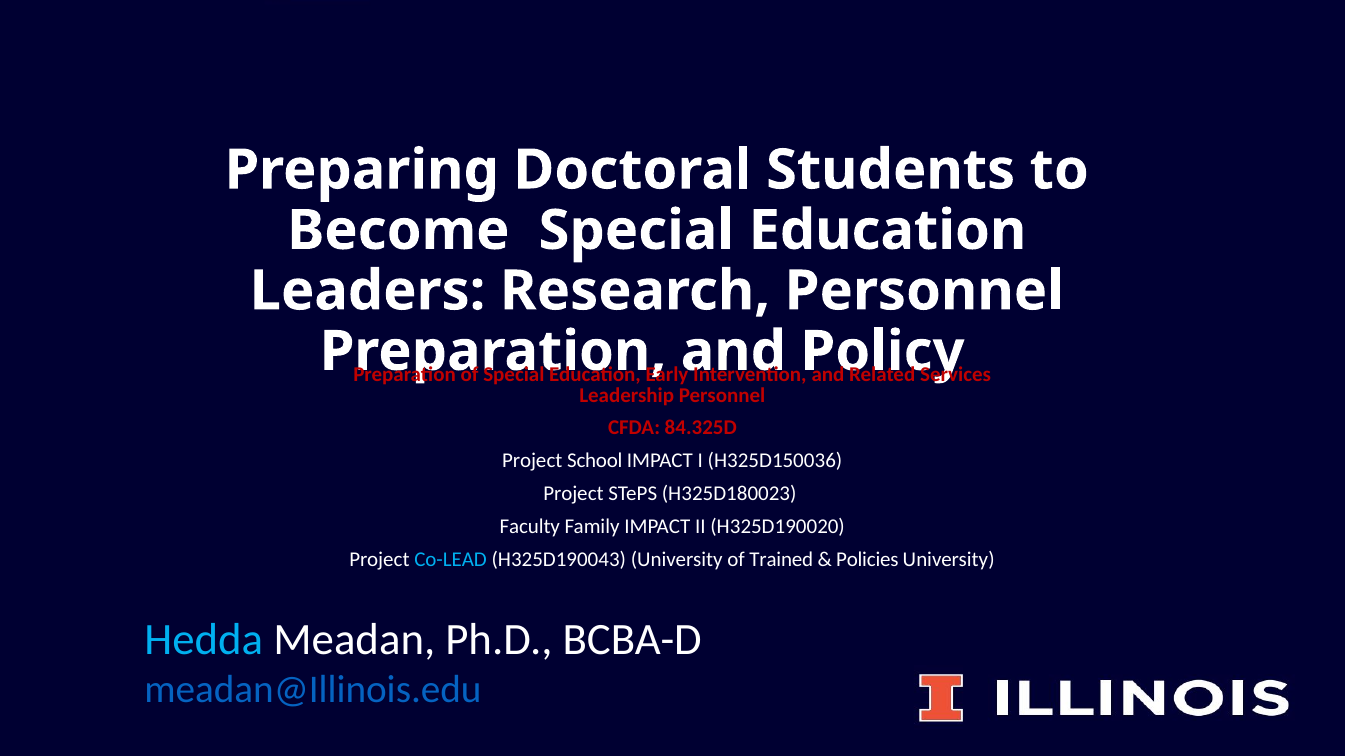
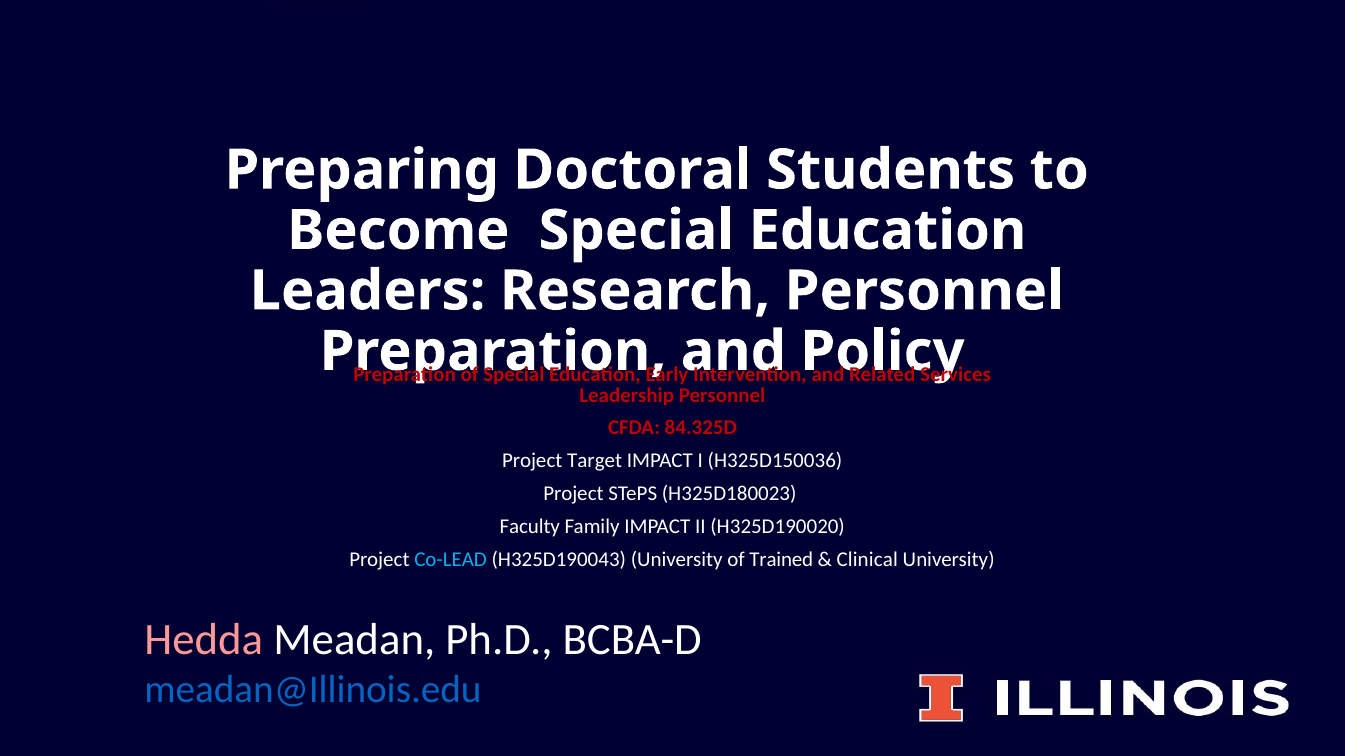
School: School -> Target
Policies: Policies -> Clinical
Hedda colour: light blue -> pink
